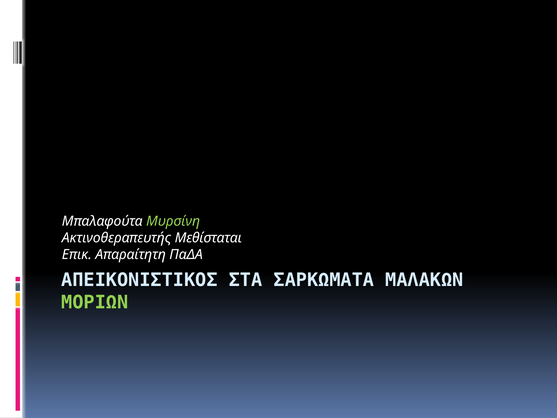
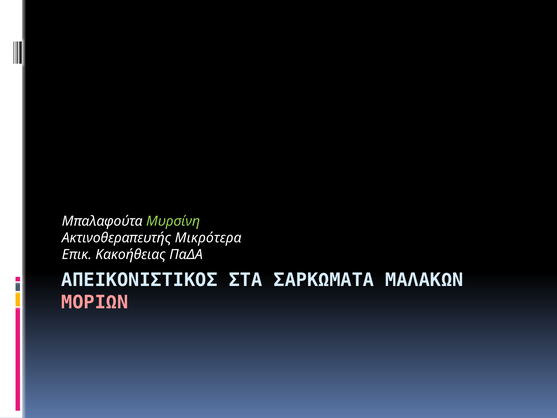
Μεθίσταται: Μεθίσταται -> Μικρότερα
Απαραίτητη: Απαραίτητη -> Κακοήθειας
ΜΟΡΙΩΝ colour: light green -> pink
